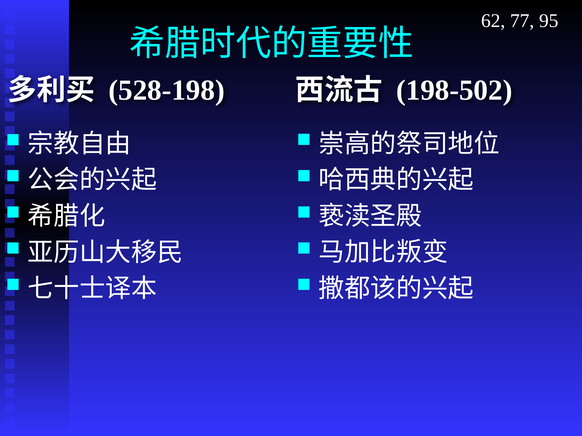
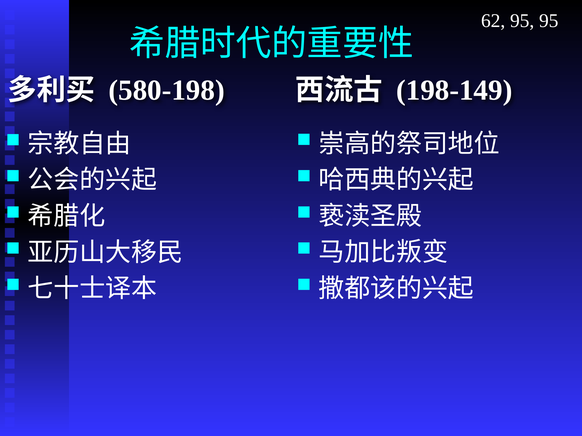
62 77: 77 -> 95
528-198: 528-198 -> 580-198
198-502: 198-502 -> 198-149
